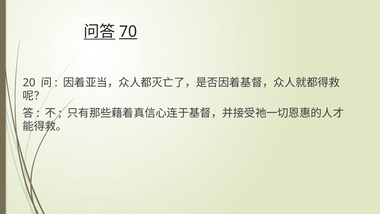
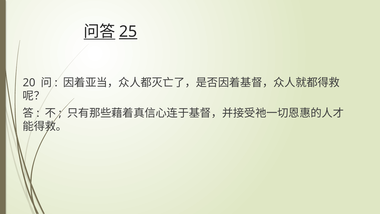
70: 70 -> 25
